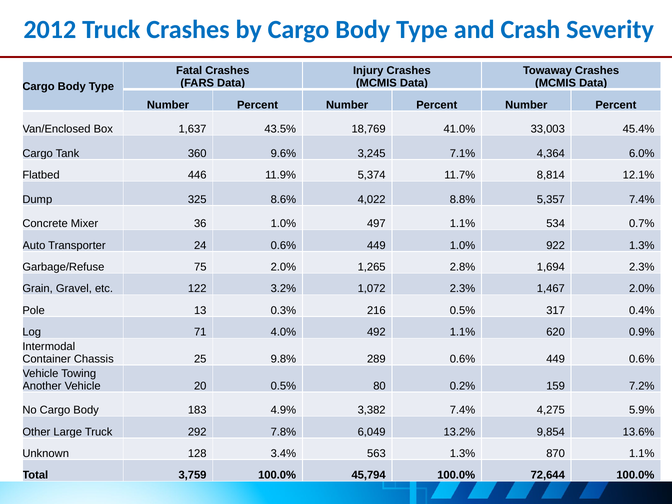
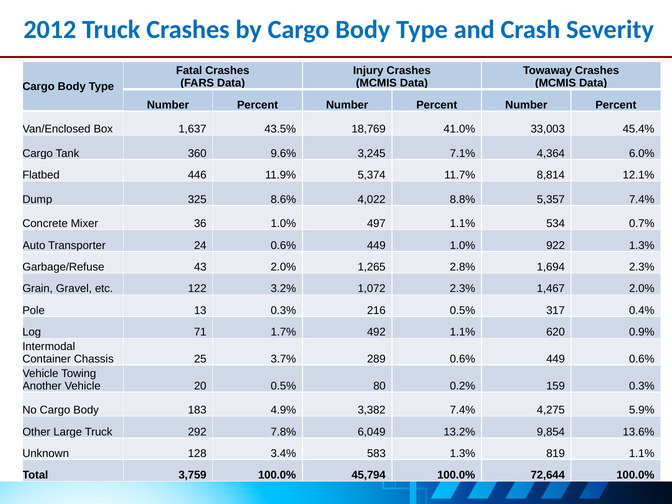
75: 75 -> 43
4.0%: 4.0% -> 1.7%
9.8%: 9.8% -> 3.7%
159 7.2%: 7.2% -> 0.3%
563: 563 -> 583
870: 870 -> 819
